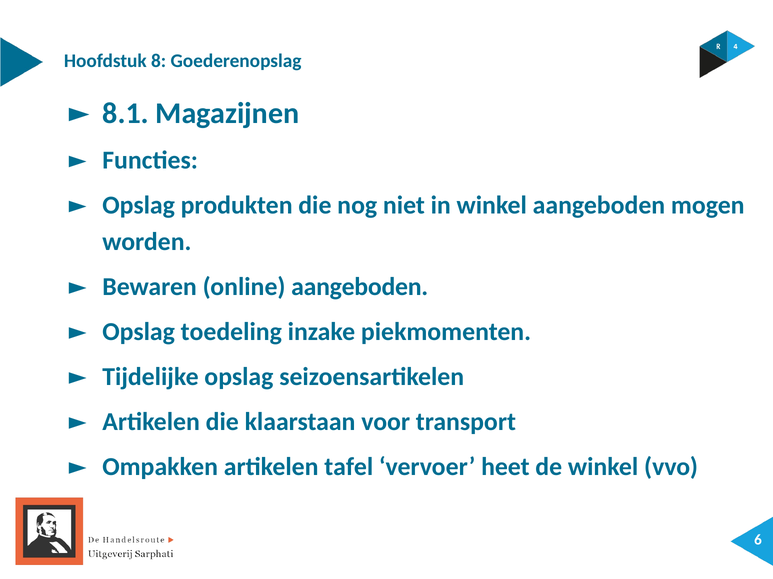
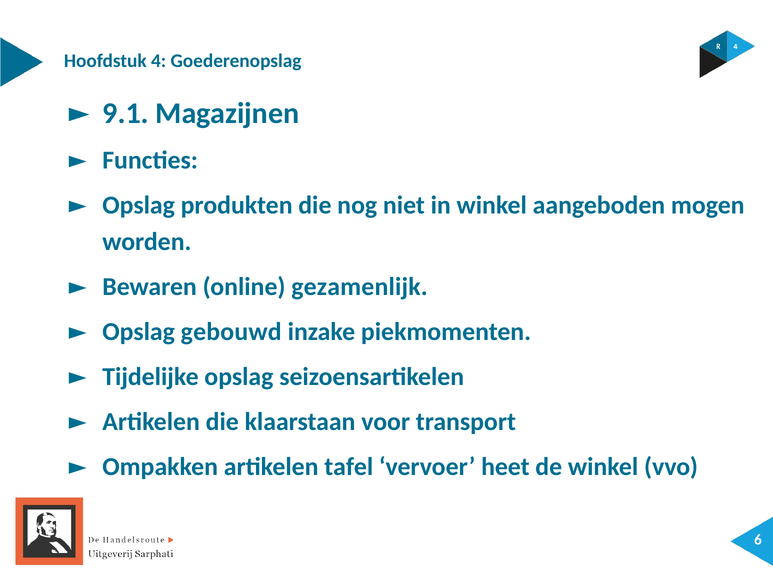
8: 8 -> 4
8.1: 8.1 -> 9.1
online aangeboden: aangeboden -> gezamenlijk
toedeling: toedeling -> gebouwd
